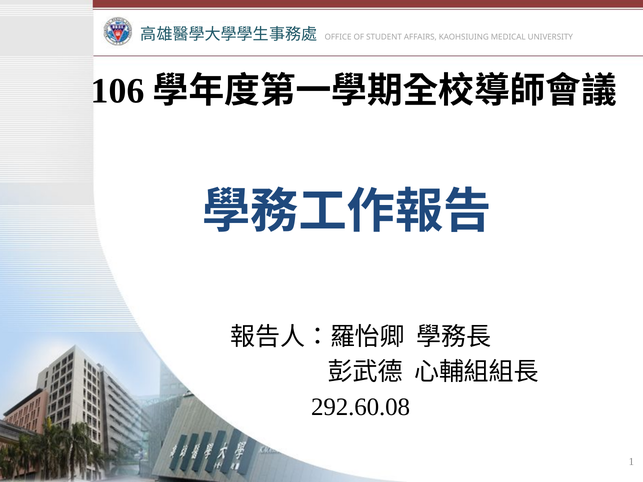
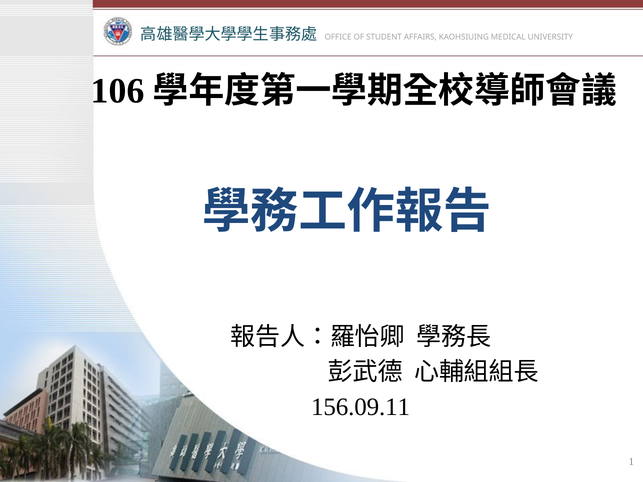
292.60.08: 292.60.08 -> 156.09.11
